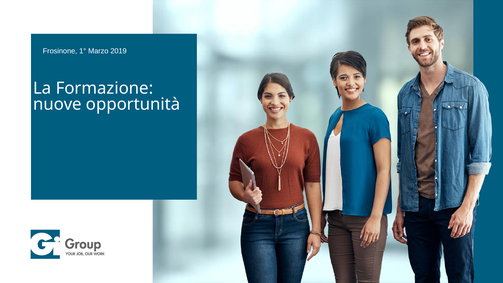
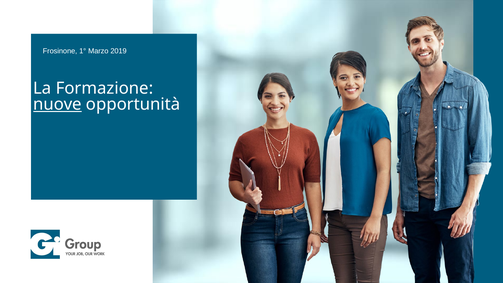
nuove underline: none -> present
